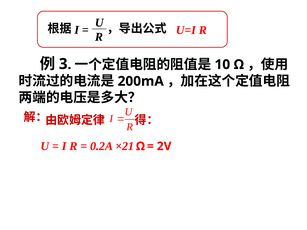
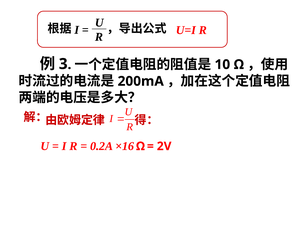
×21: ×21 -> ×16
